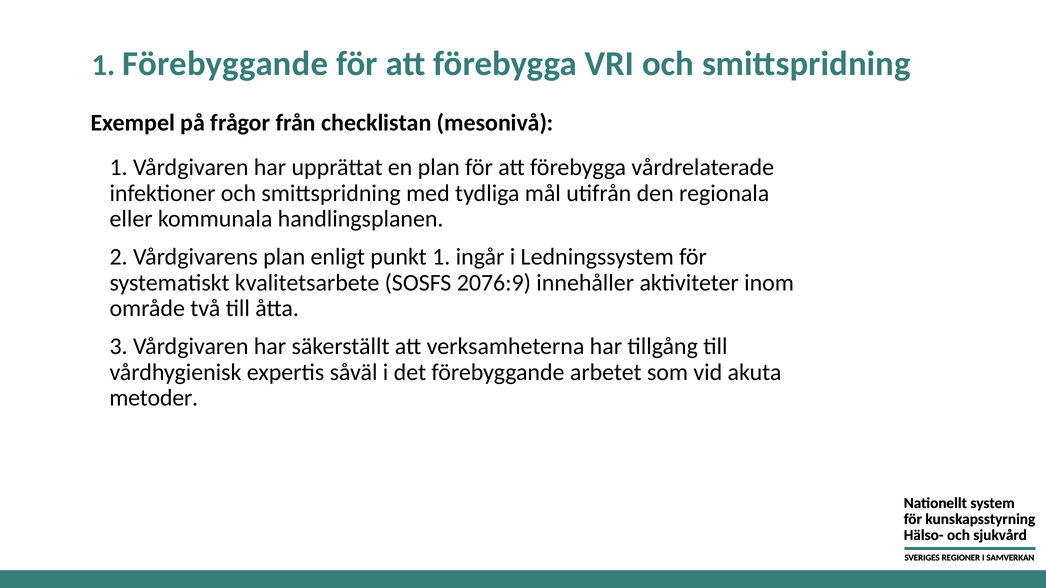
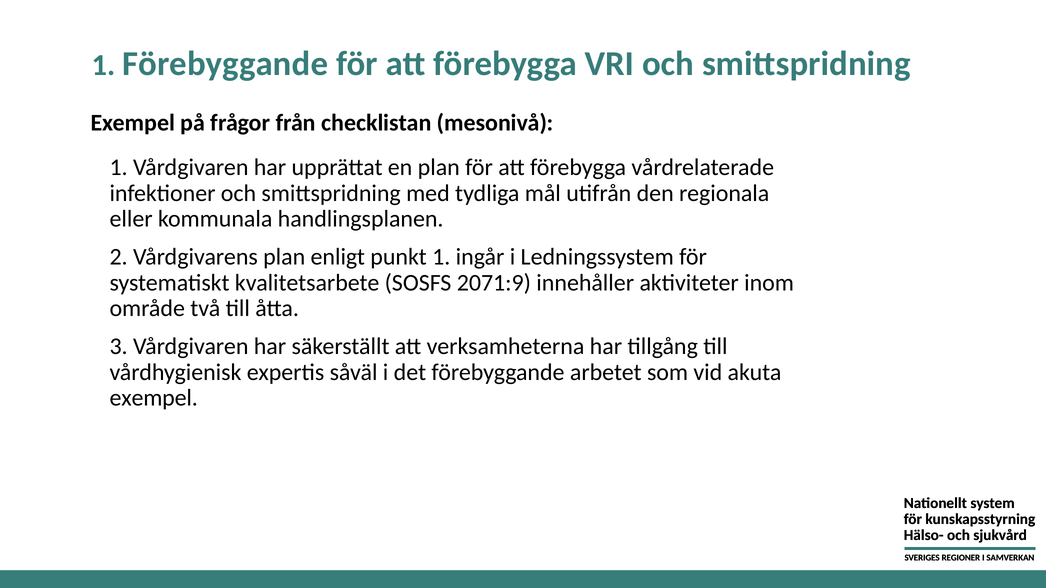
2076:9: 2076:9 -> 2071:9
metoder at (154, 398): metoder -> exempel
